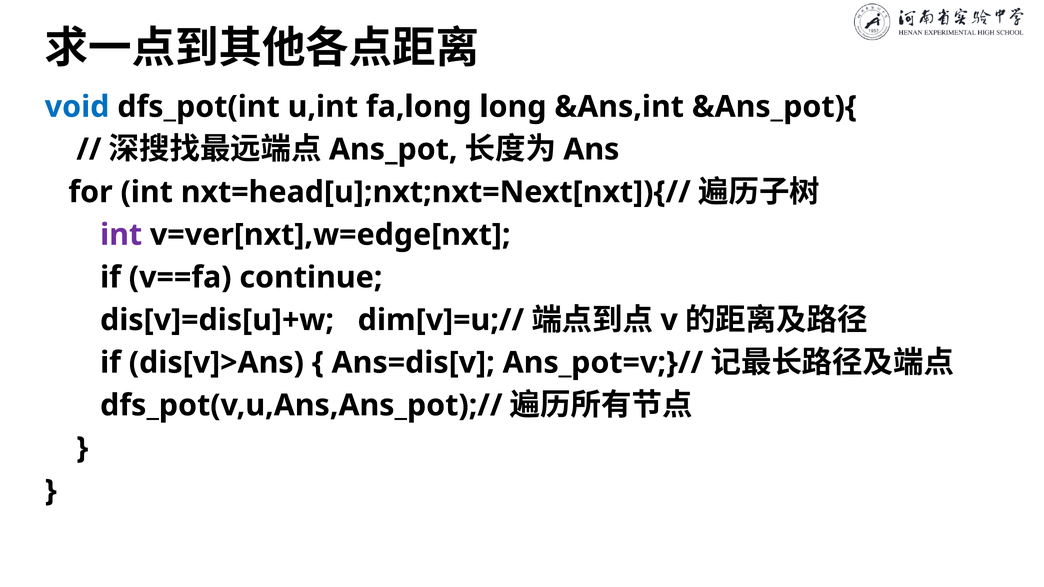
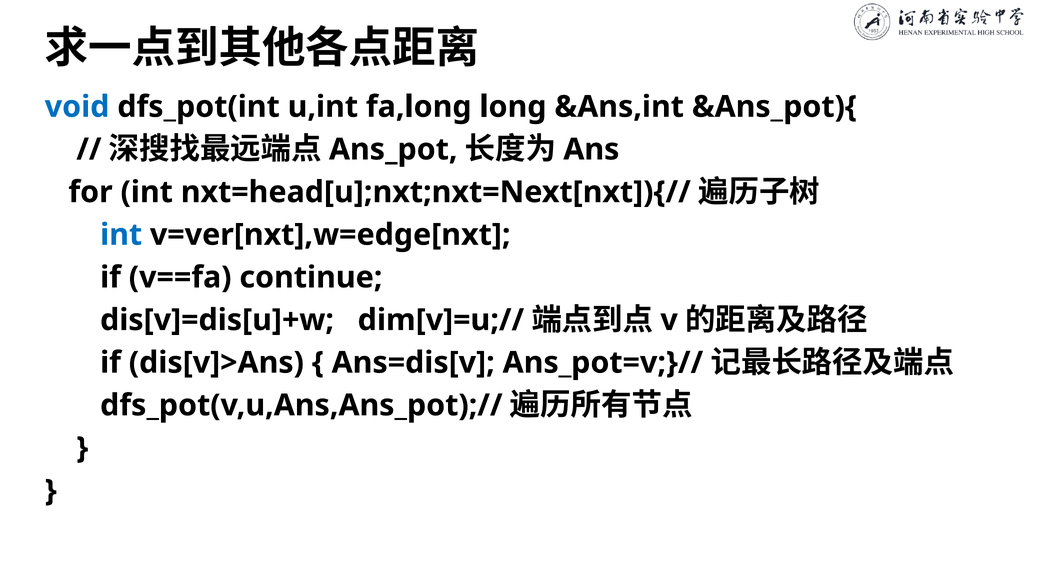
int at (121, 235) colour: purple -> blue
